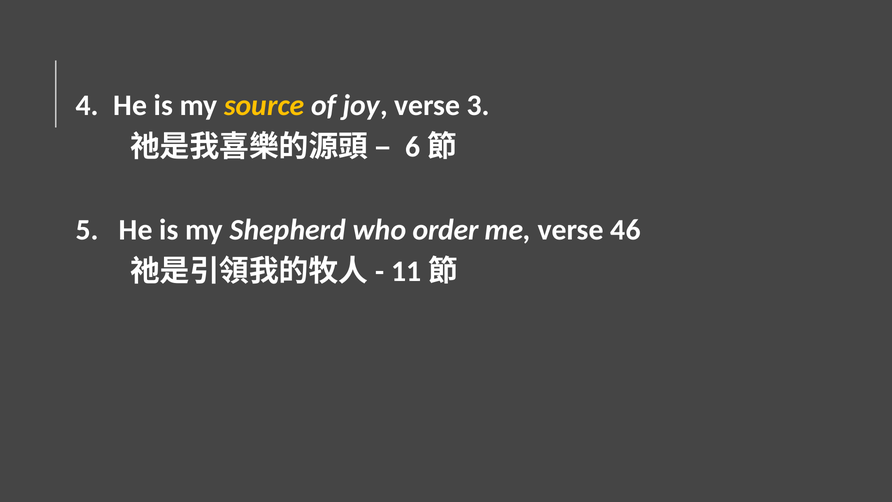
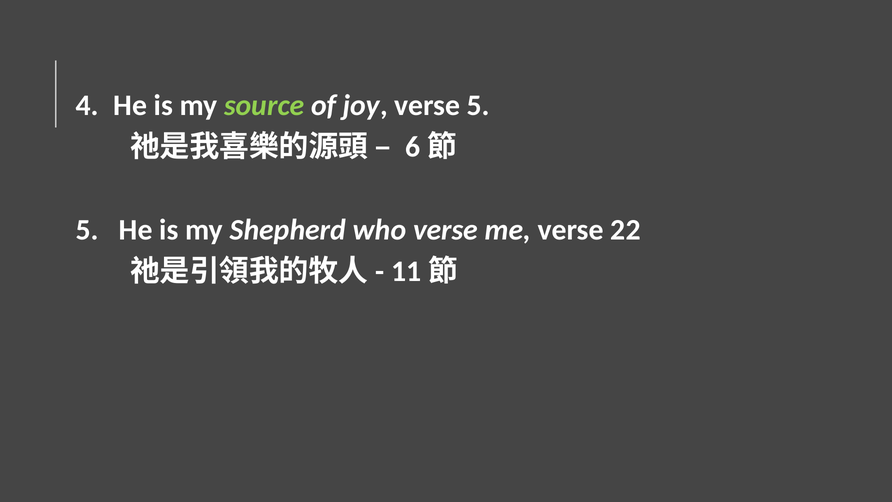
source colour: yellow -> light green
verse 3: 3 -> 5
who order: order -> verse
46: 46 -> 22
